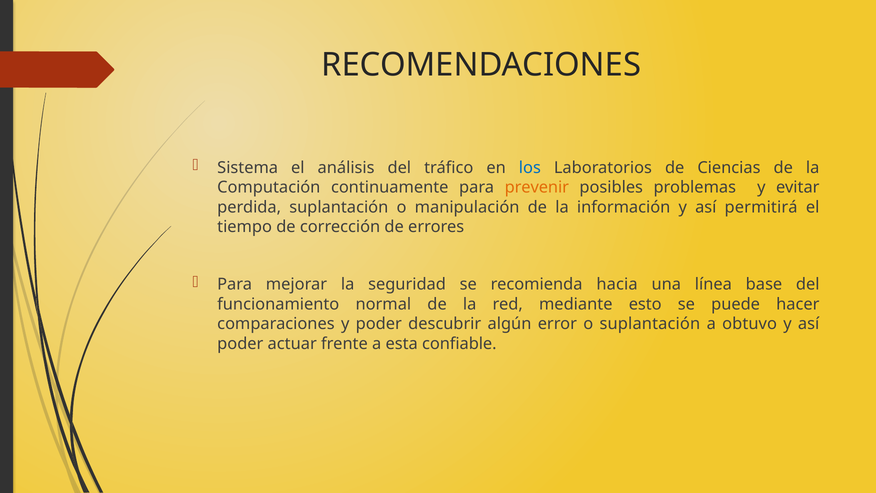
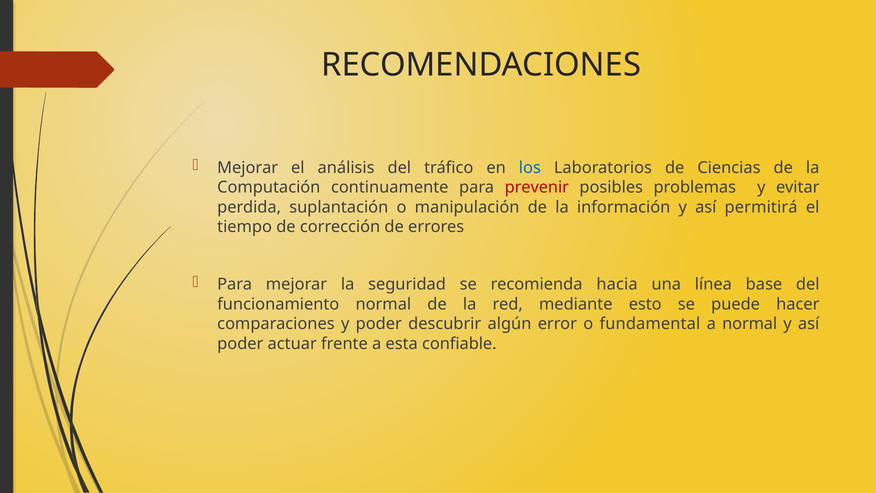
Sistema at (248, 168): Sistema -> Mejorar
prevenir colour: orange -> red
o suplantación: suplantación -> fundamental
a obtuvo: obtuvo -> normal
